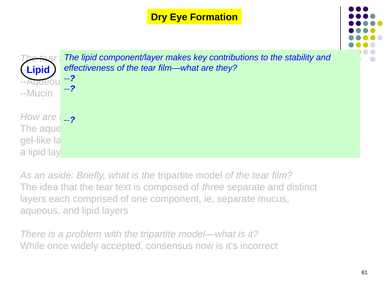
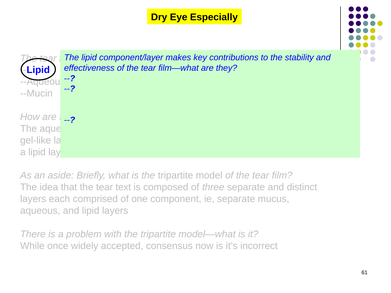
Formation: Formation -> Especially
